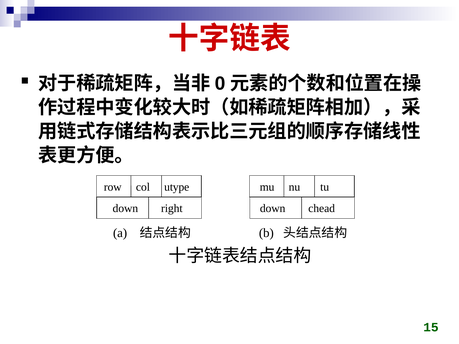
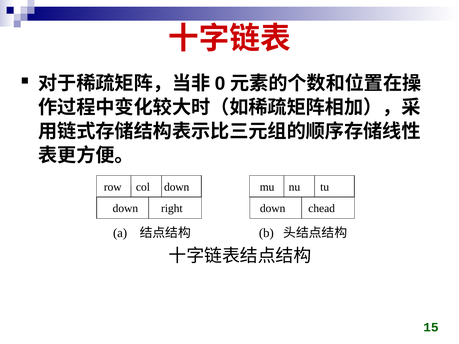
col utype: utype -> down
